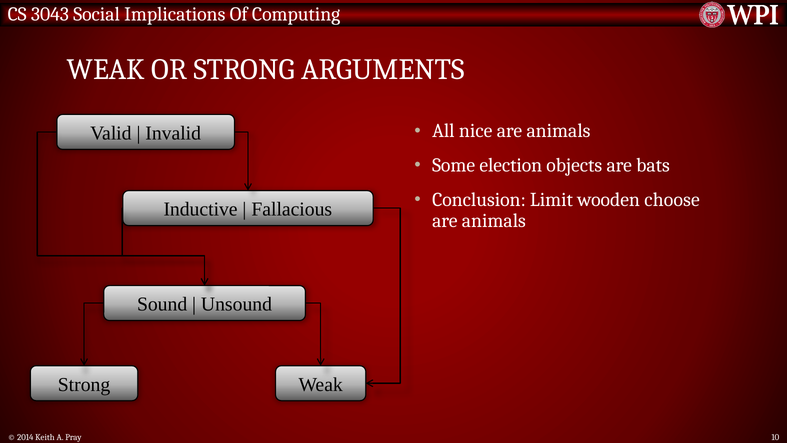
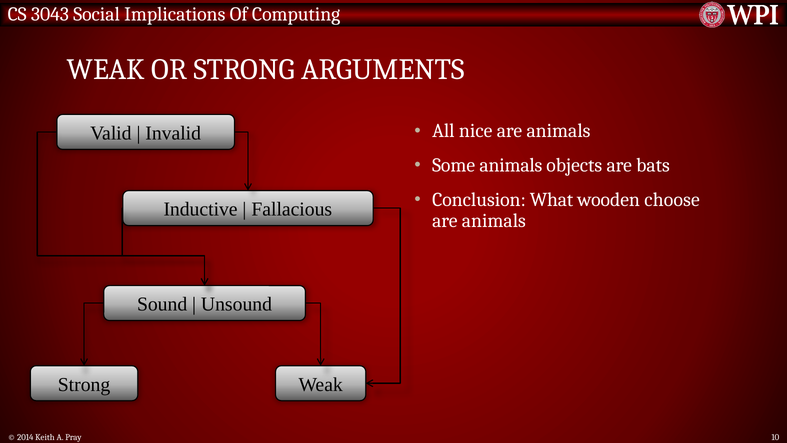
Some election: election -> animals
Limit: Limit -> What
